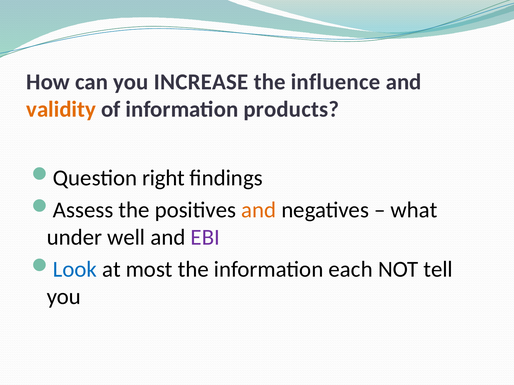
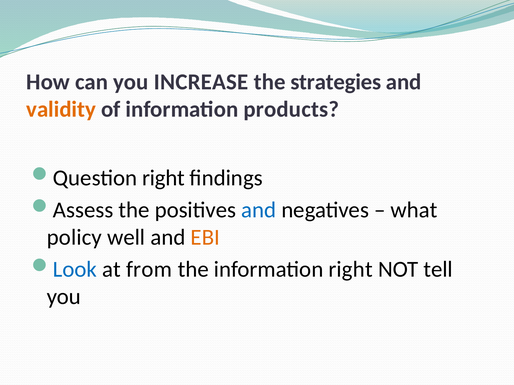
influence: influence -> strategies
and at (259, 210) colour: orange -> blue
under: under -> policy
EBI colour: purple -> orange
most: most -> from
information each: each -> right
